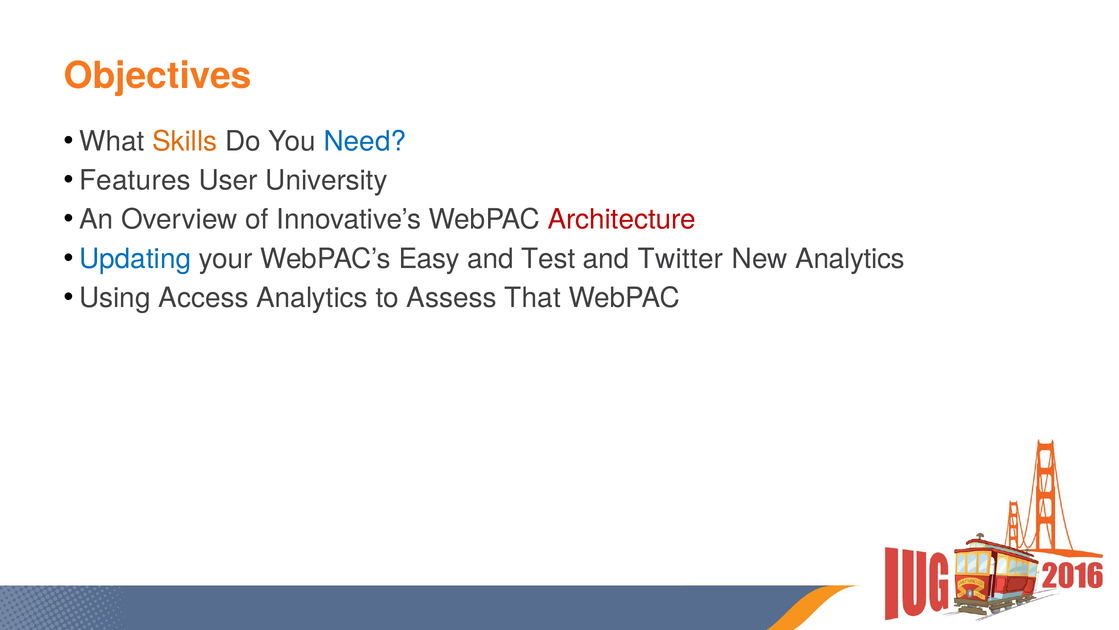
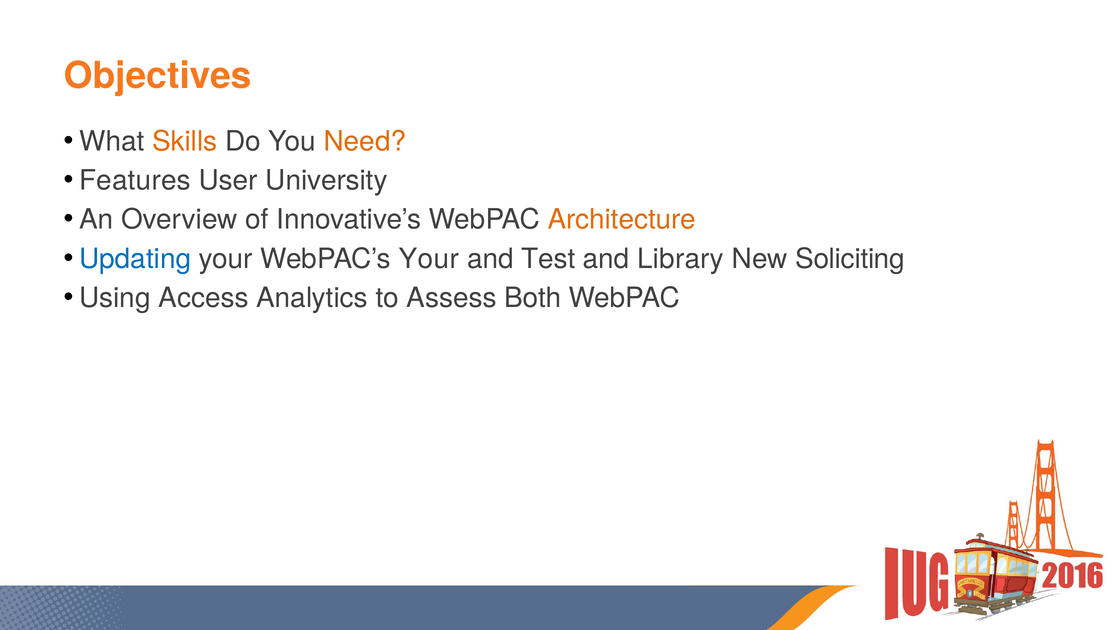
Need colour: blue -> orange
Architecture colour: red -> orange
WebPAC’s Easy: Easy -> Your
Twitter: Twitter -> Library
New Analytics: Analytics -> Soliciting
That: That -> Both
